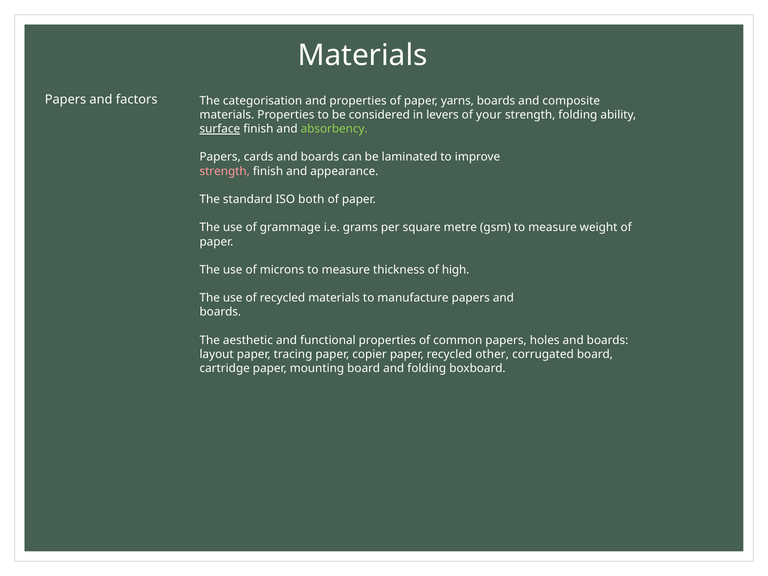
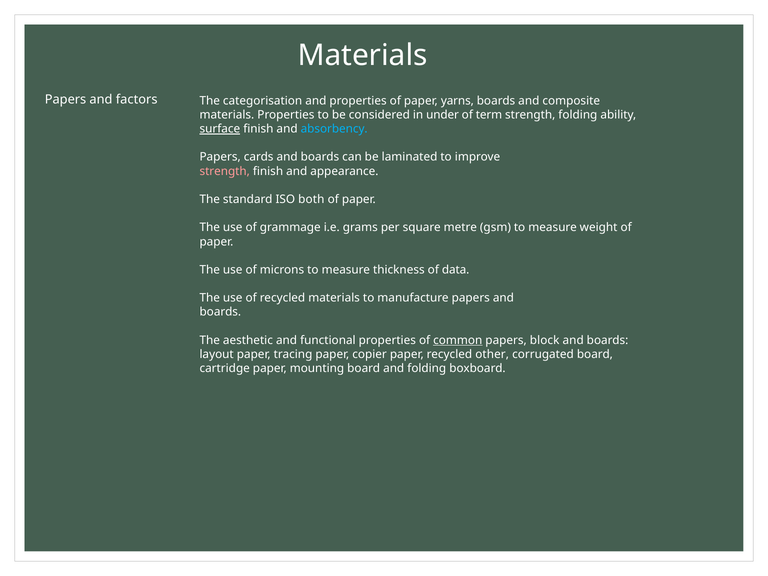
levers: levers -> under
your: your -> term
absorbency colour: light green -> light blue
high: high -> data
common underline: none -> present
holes: holes -> block
